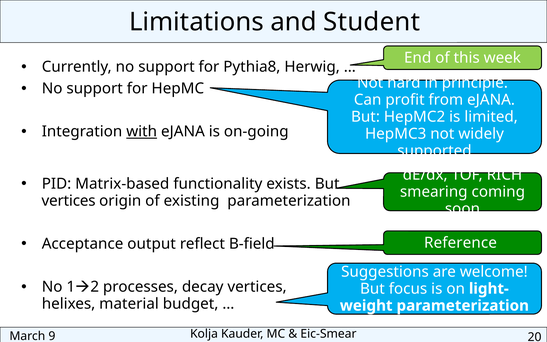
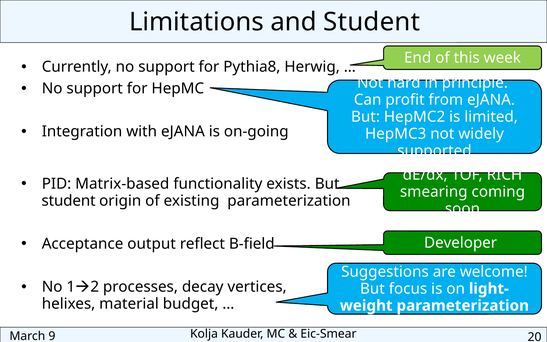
with underline: present -> none
vertices at (69, 201): vertices -> student
Reference: Reference -> Developer
